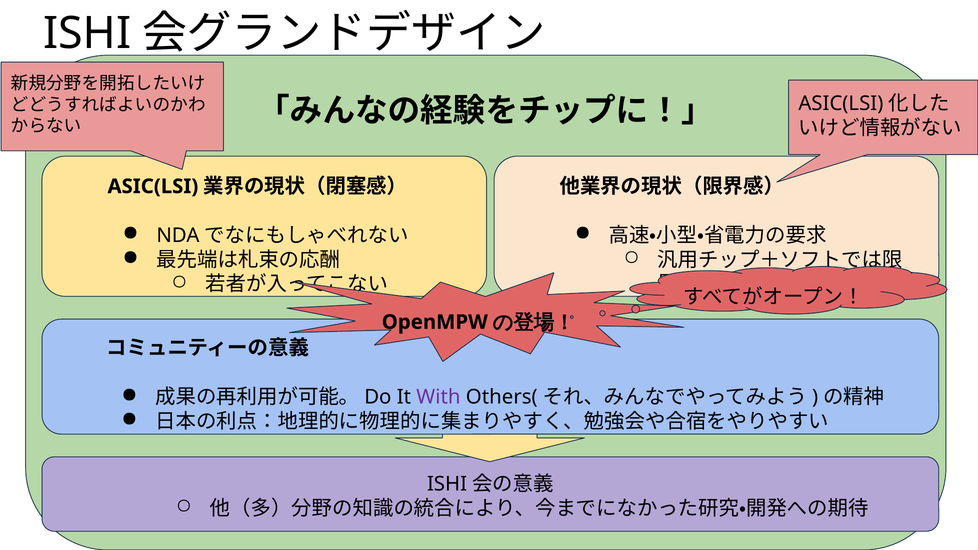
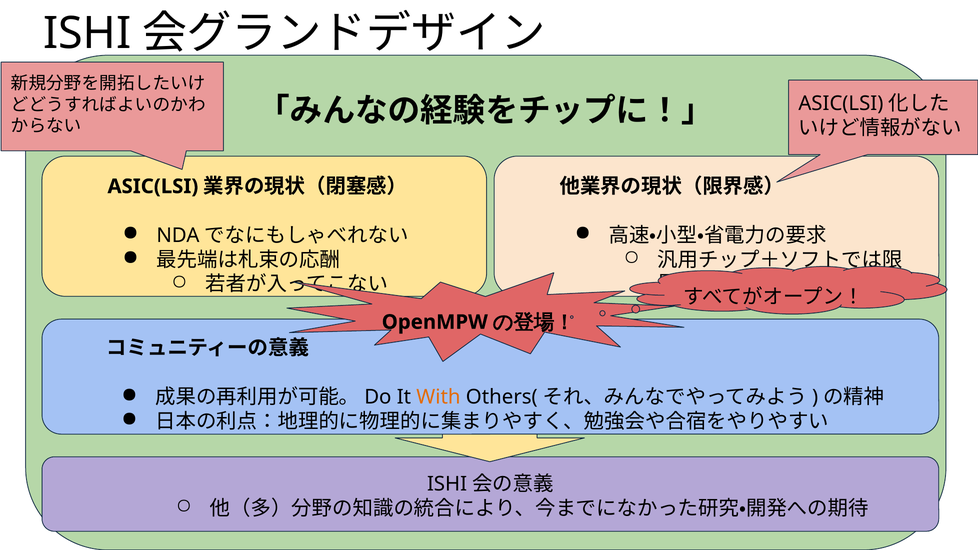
With colour: purple -> orange
